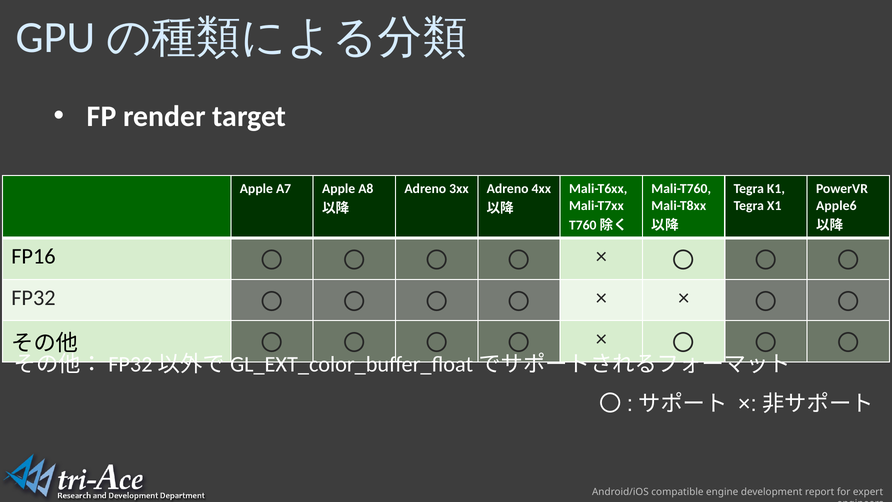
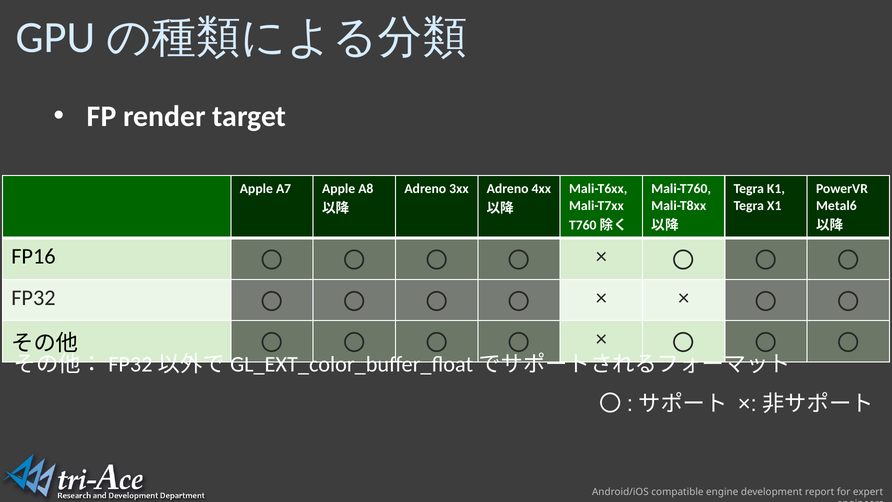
Apple6: Apple6 -> Metal6
